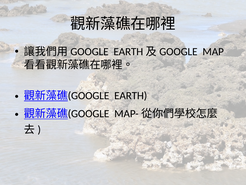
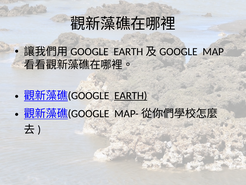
EARTH underline: none -> present
